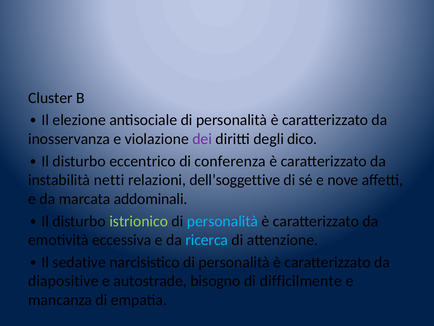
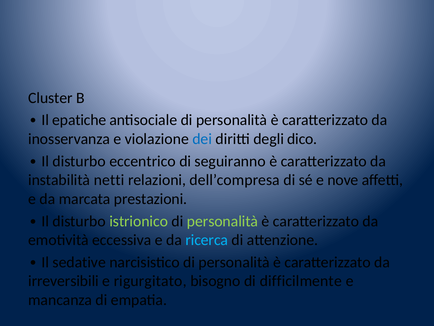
elezione: elezione -> epatiche
dei colour: purple -> blue
conferenza: conferenza -> seguiranno
dell’soggettive: dell’soggettive -> dell’compresa
addominali: addominali -> prestazioni
personalità at (223, 221) colour: light blue -> light green
diapositive: diapositive -> irreversibili
autostrade: autostrade -> rigurgitato
